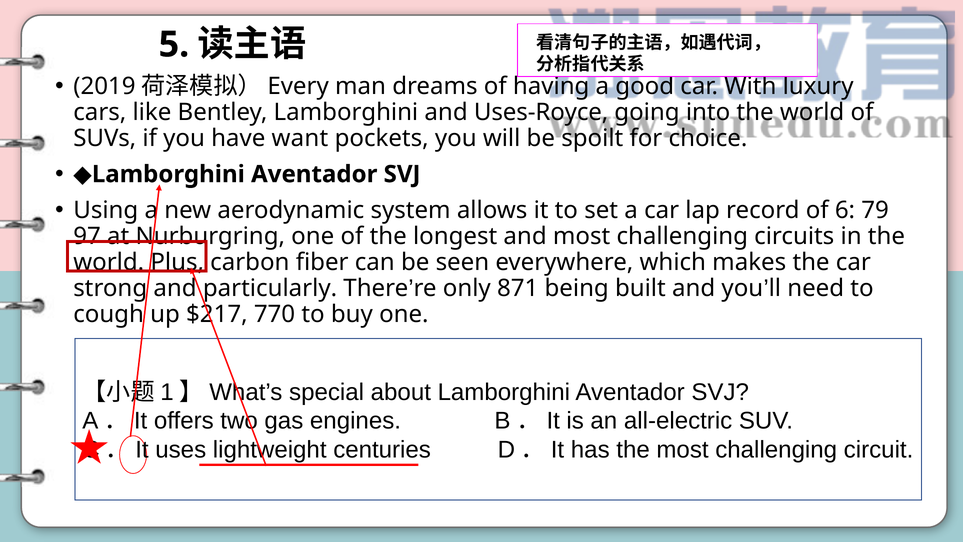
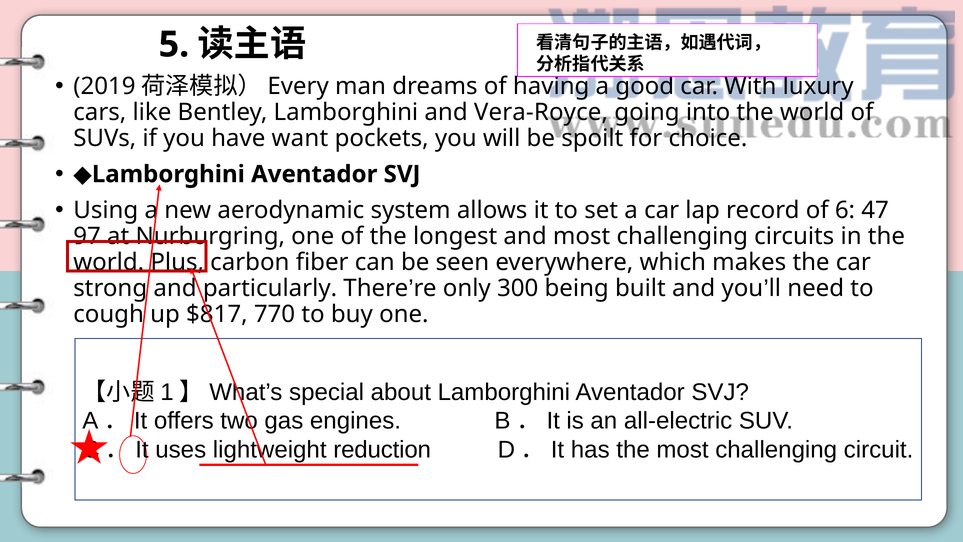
Uses-Royce: Uses-Royce -> Vera-Royce
79: 79 -> 47
871: 871 -> 300
$217: $217 -> $817
centuries: centuries -> reduction
